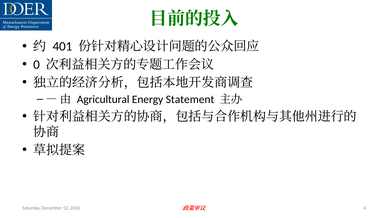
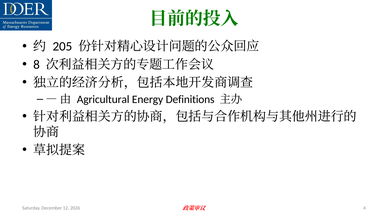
401: 401 -> 205
0: 0 -> 8
Statement: Statement -> Definitions
